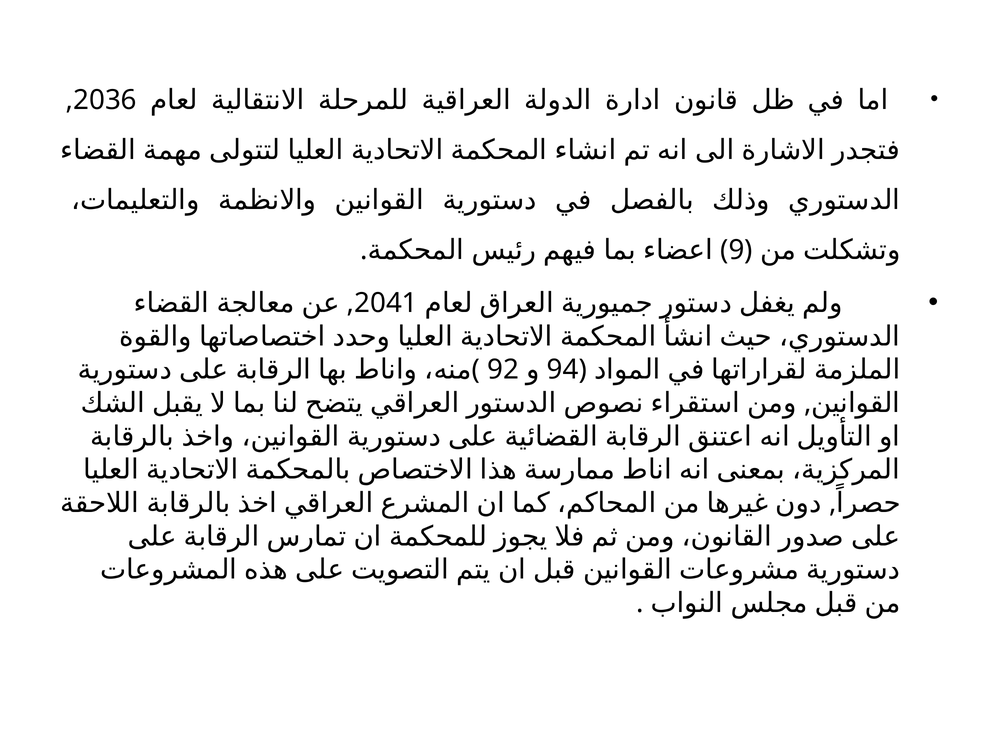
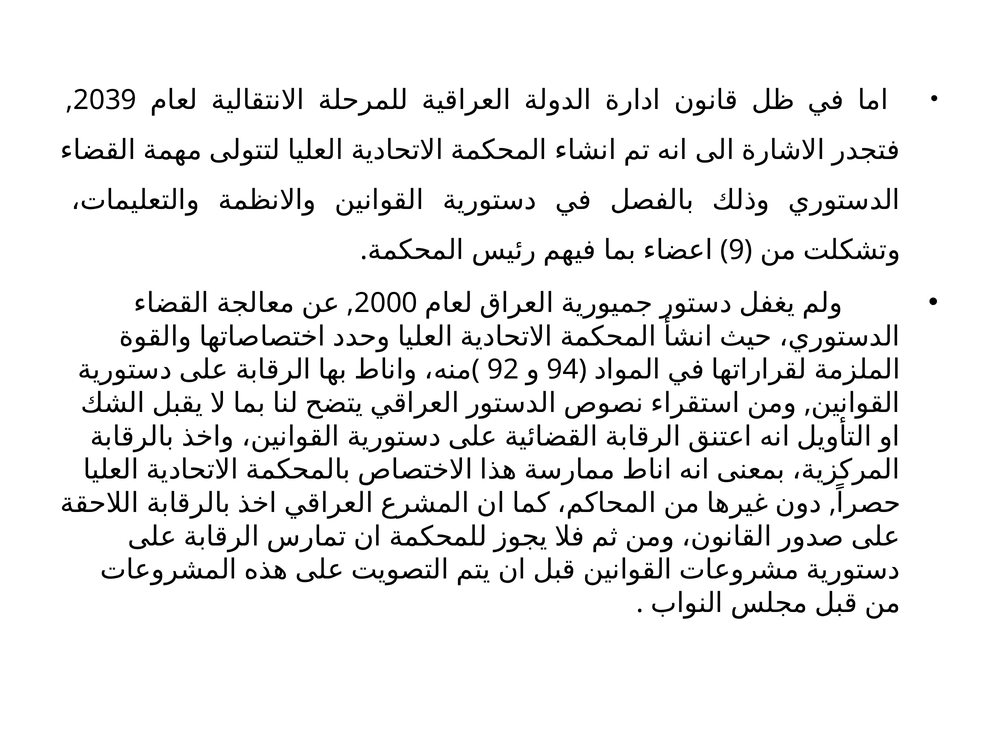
2036: 2036 -> 2039
2041: 2041 -> 2000
